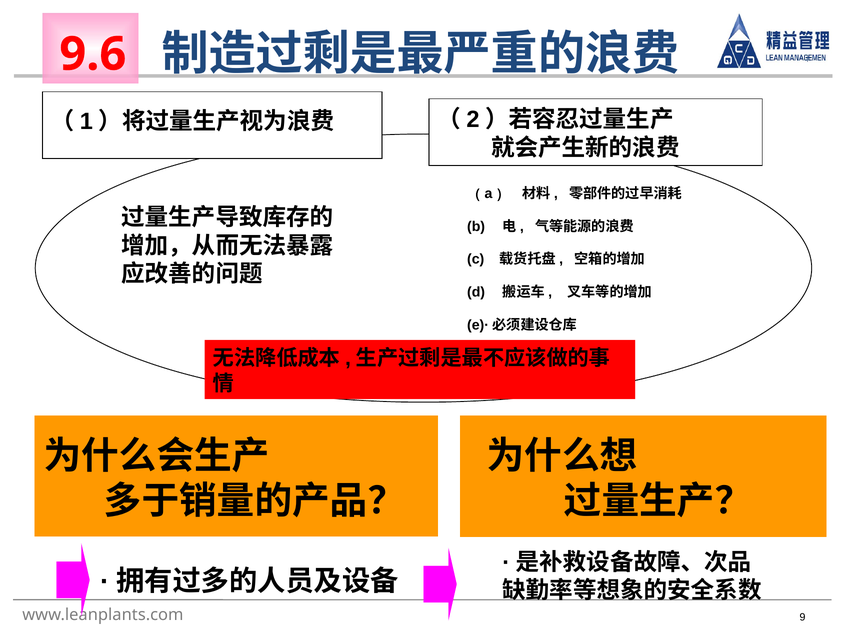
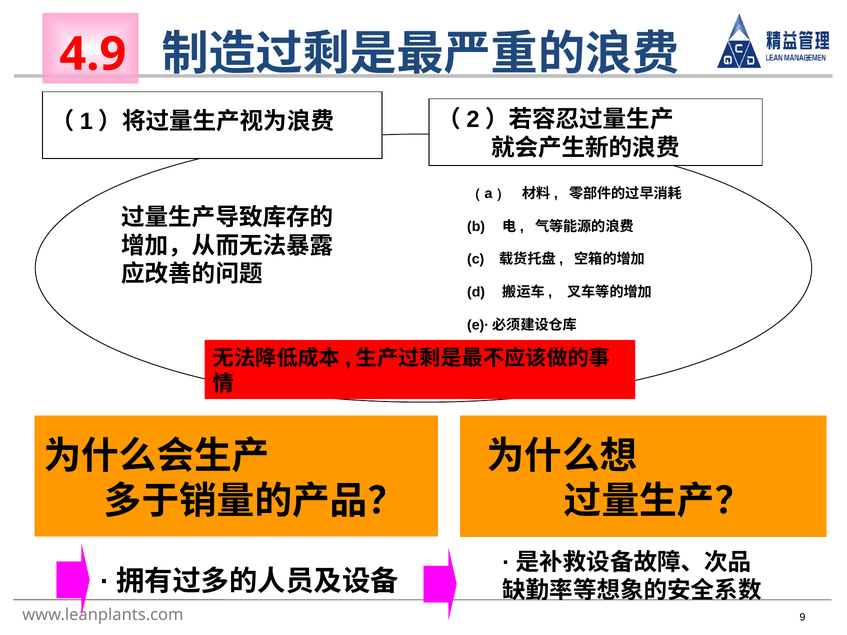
9.6: 9.6 -> 4.9
